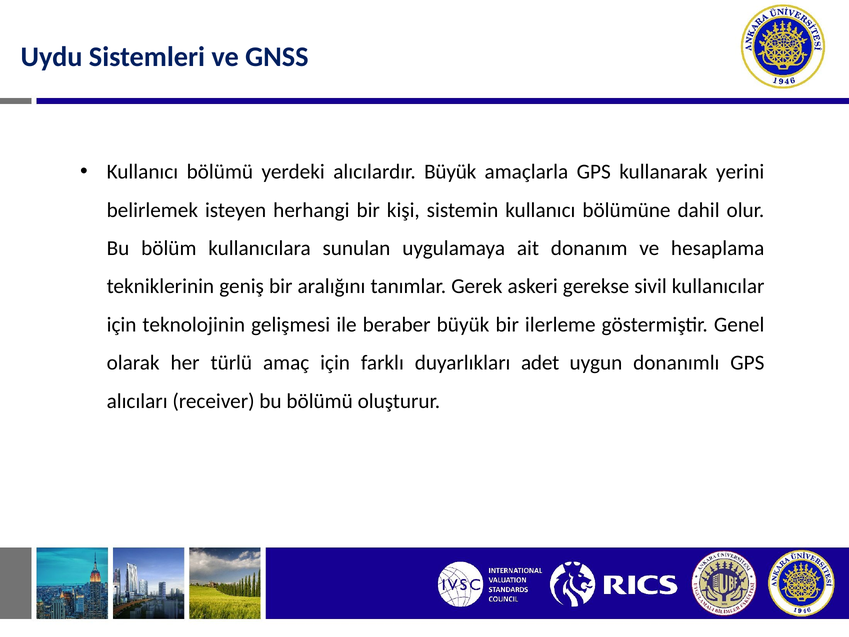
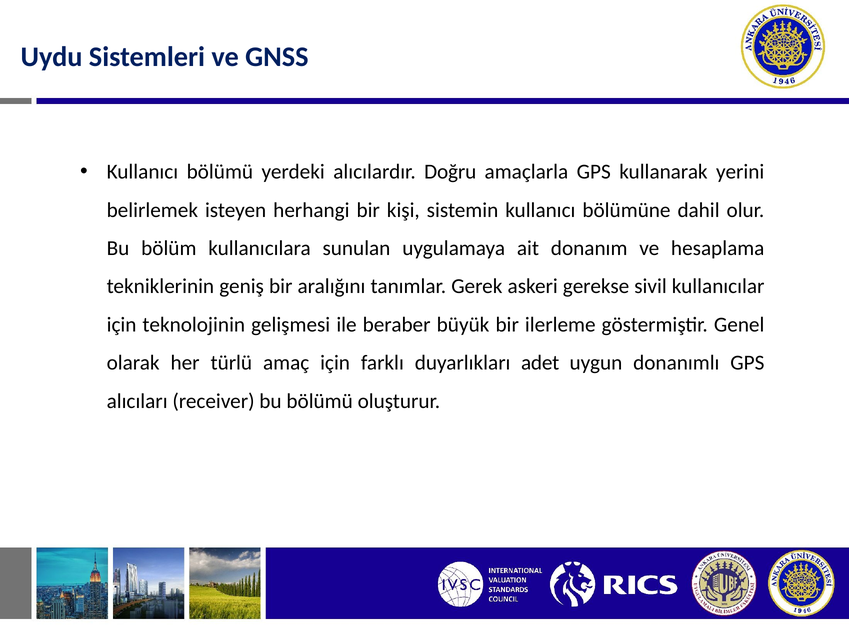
alıcılardır Büyük: Büyük -> Doğru
